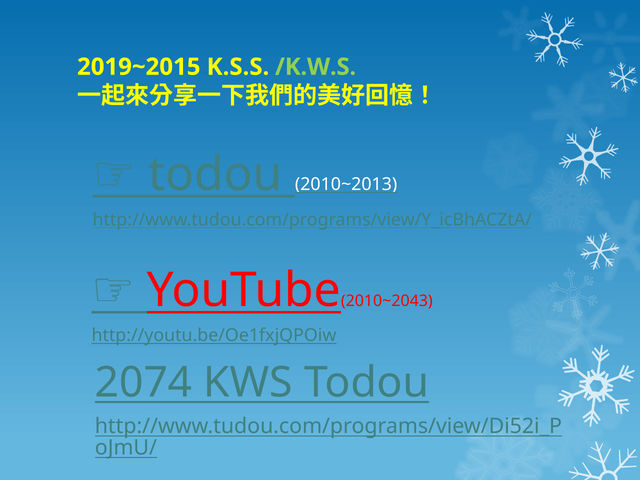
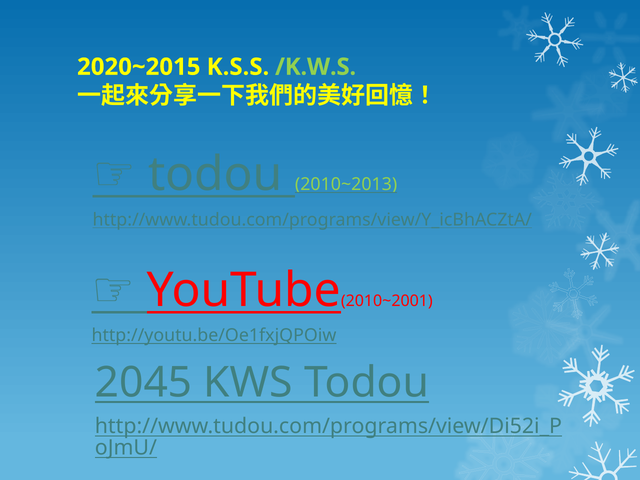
2019~2015: 2019~2015 -> 2020~2015
2010~2013 colour: white -> light green
2010~2043: 2010~2043 -> 2010~2001
2074: 2074 -> 2045
